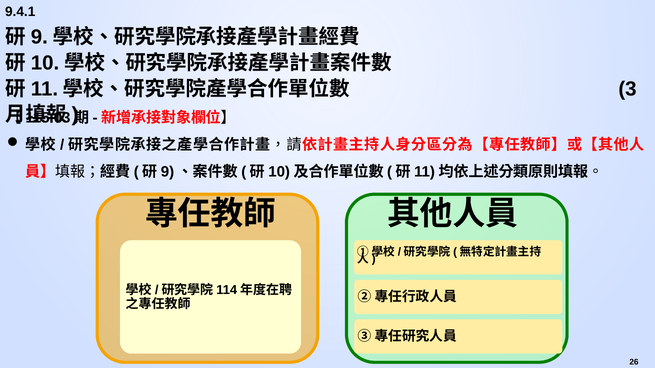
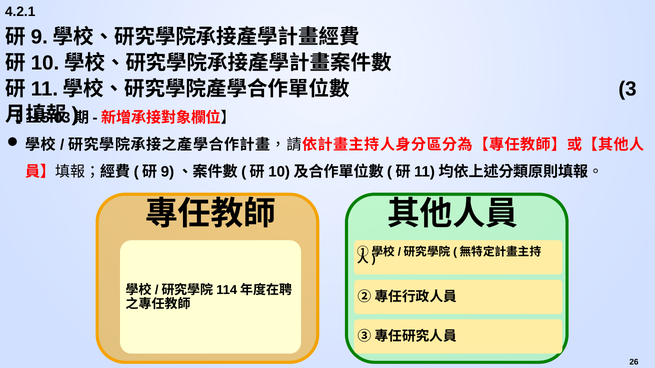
9.4.1: 9.4.1 -> 4.2.1
